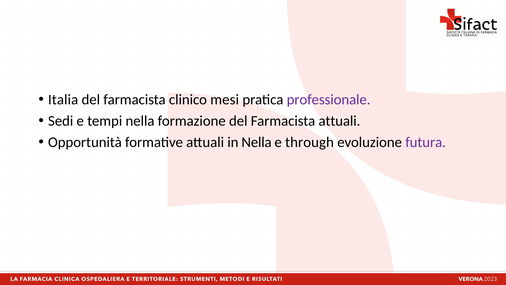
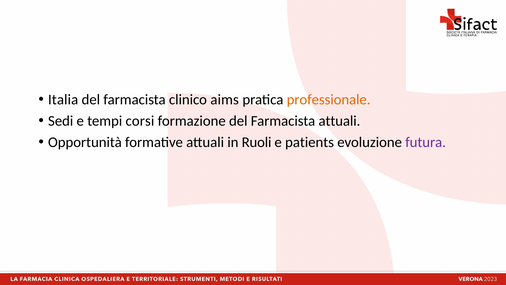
mesi: mesi -> aims
professionale colour: purple -> orange
tempi nella: nella -> corsi
in Nella: Nella -> Ruoli
through: through -> patients
